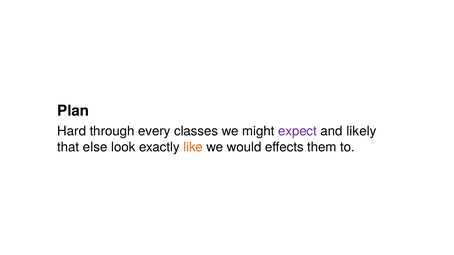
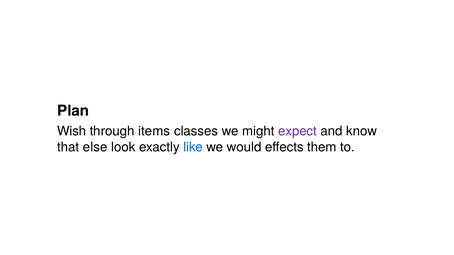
Hard: Hard -> Wish
every: every -> items
likely: likely -> know
like colour: orange -> blue
